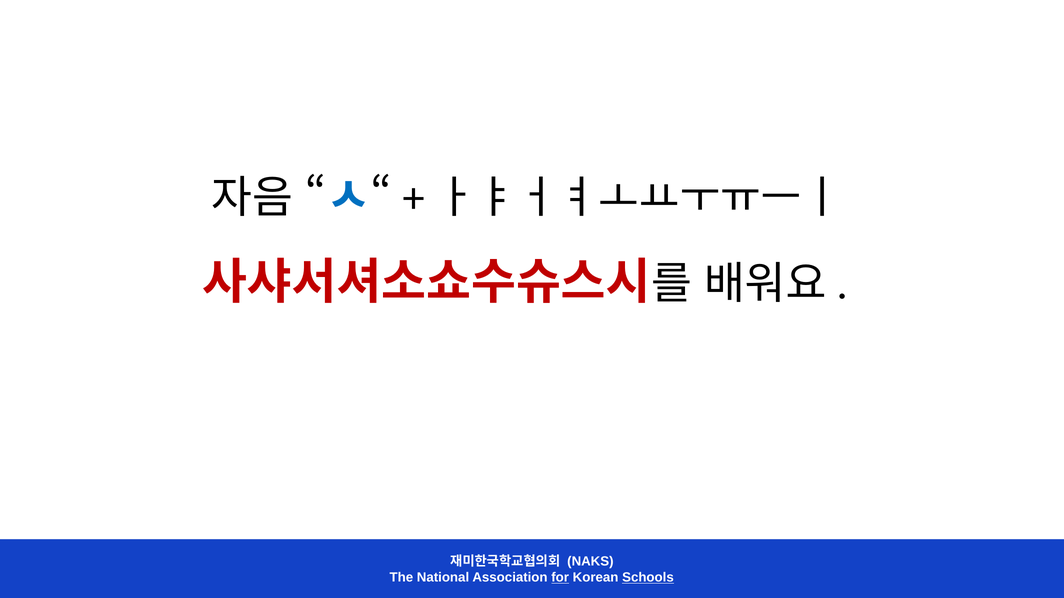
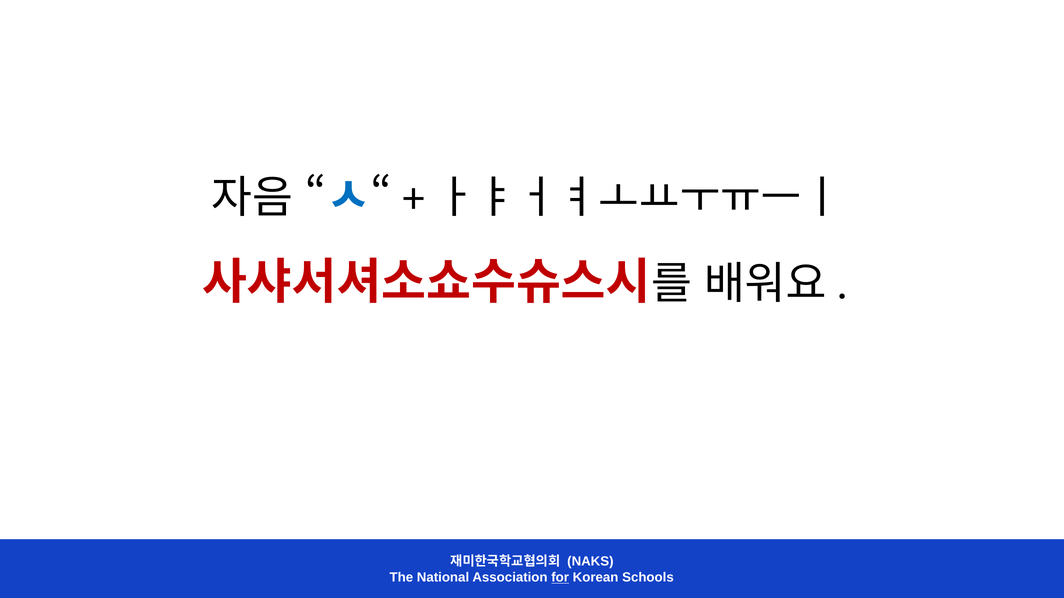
Schools underline: present -> none
